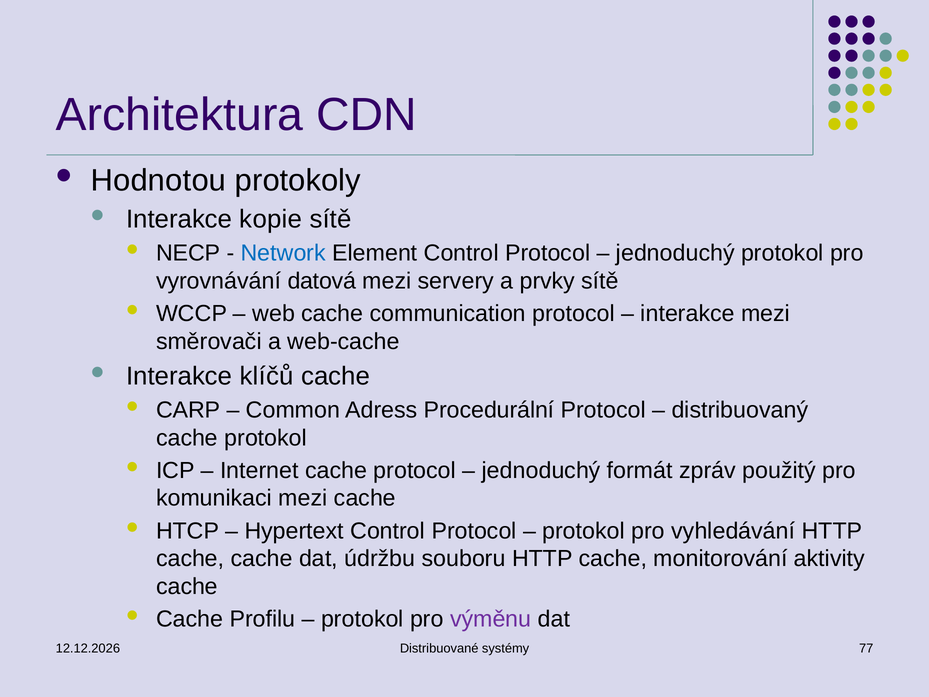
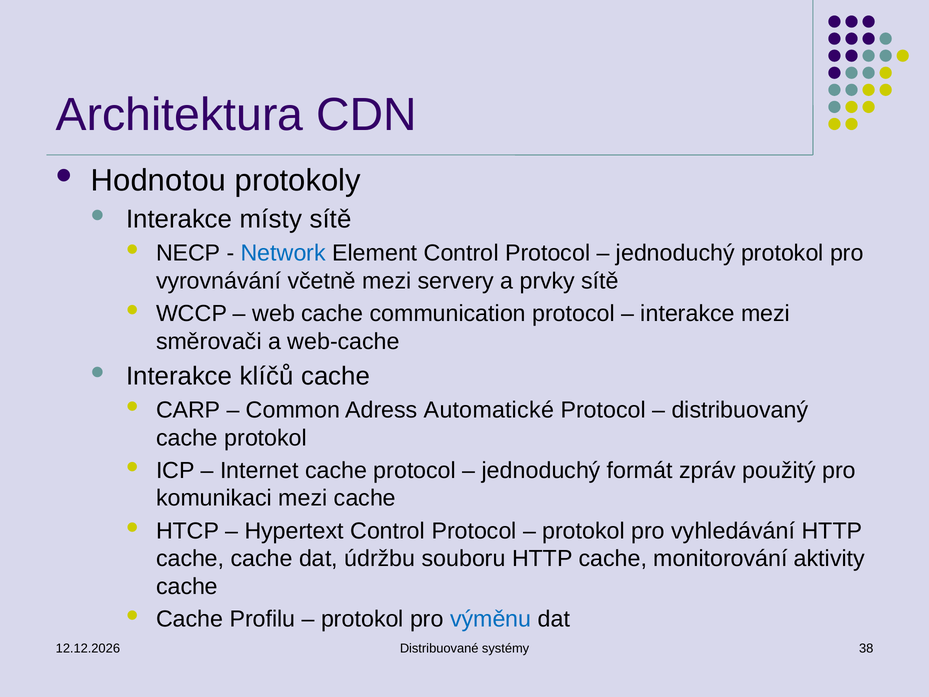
kopie: kopie -> místy
datová: datová -> včetně
Procedurální: Procedurální -> Automatické
výměnu colour: purple -> blue
77: 77 -> 38
